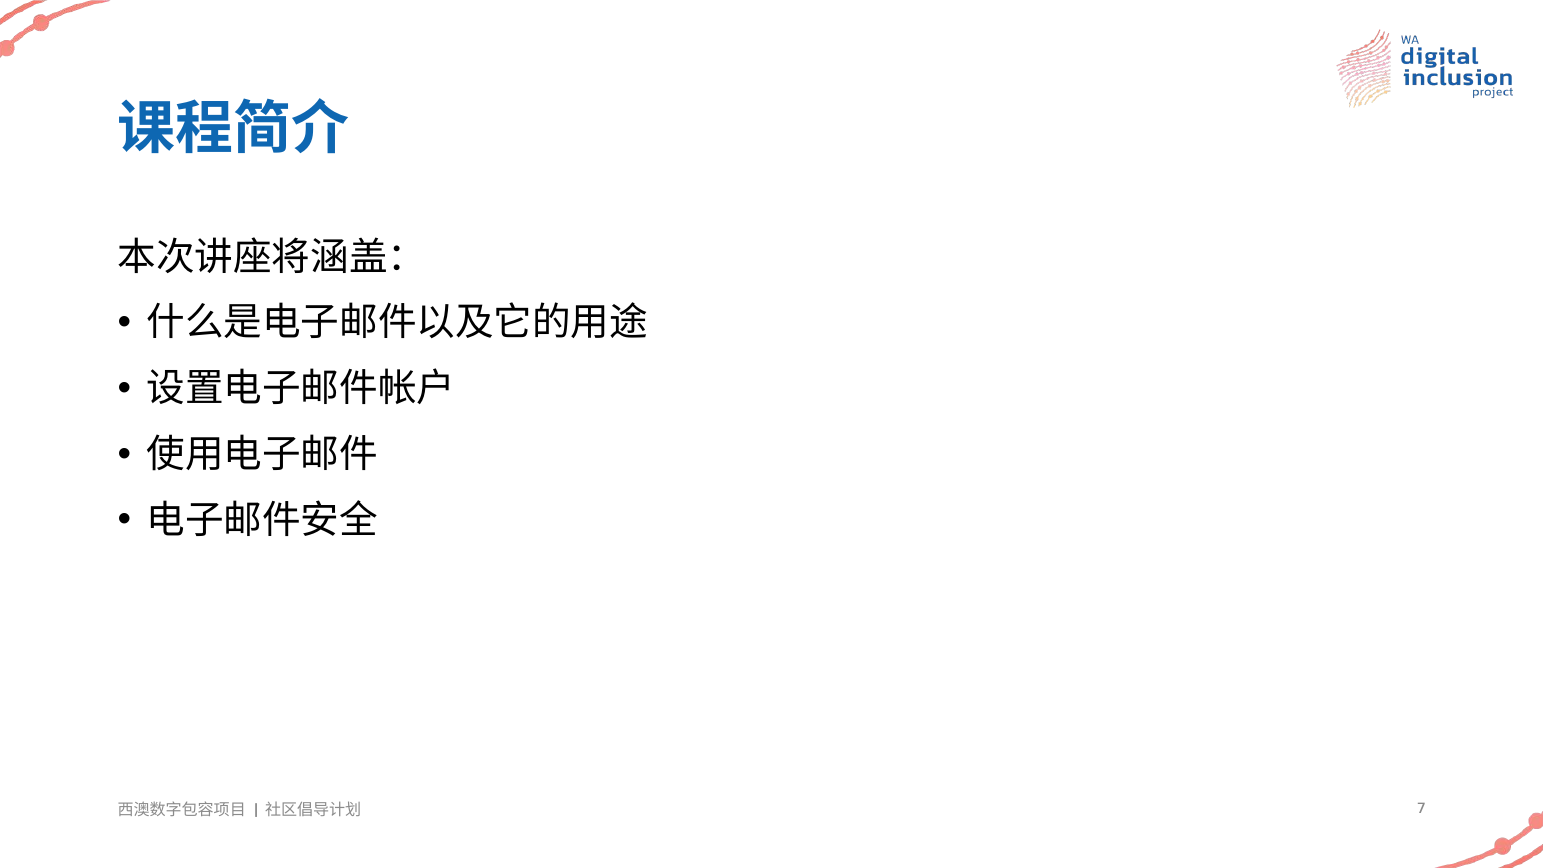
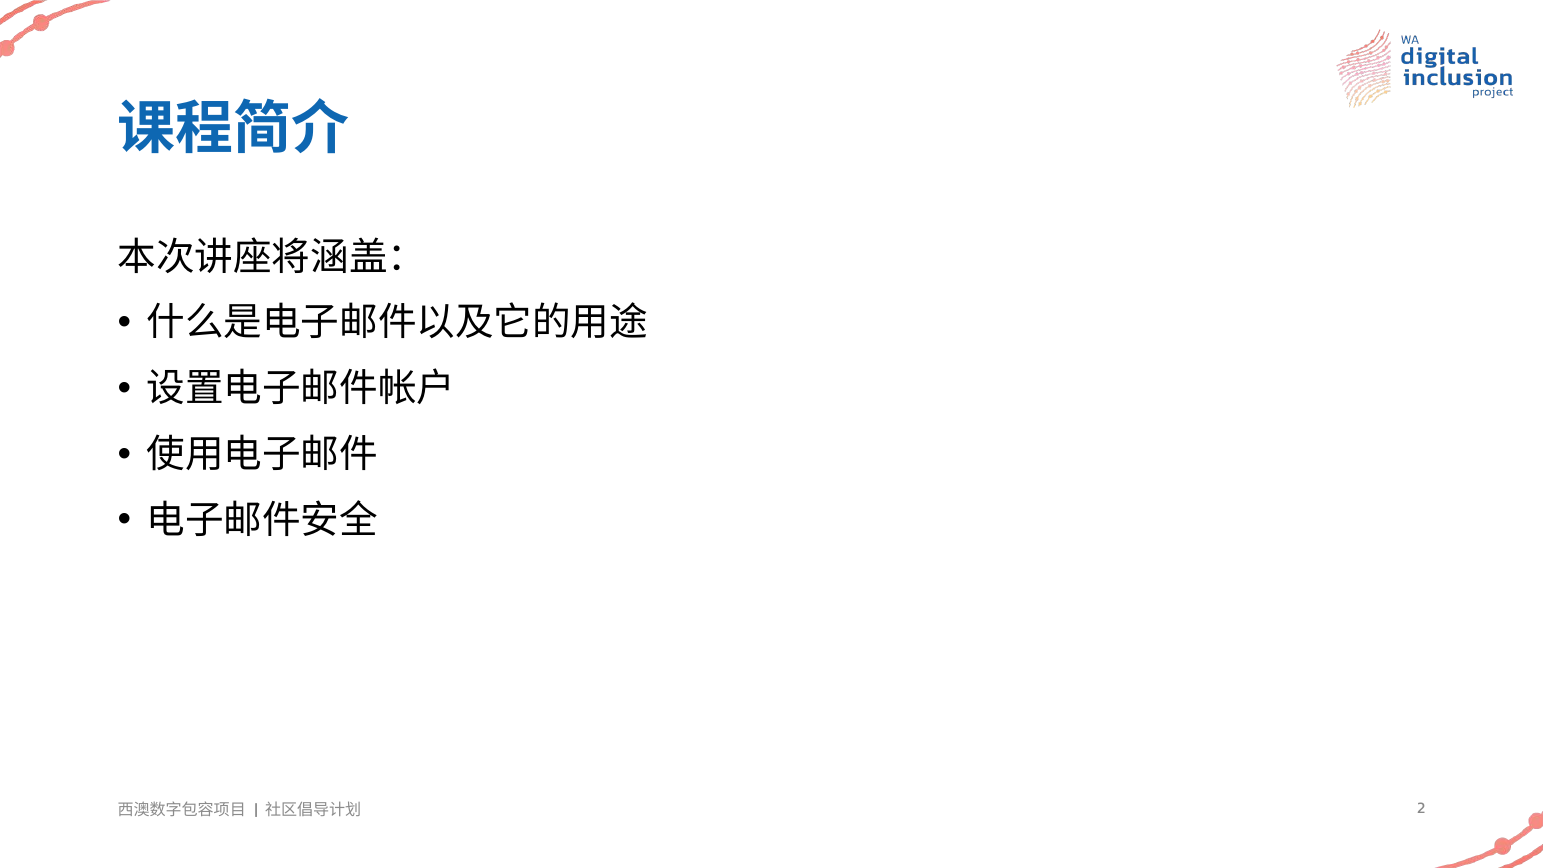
7: 7 -> 2
